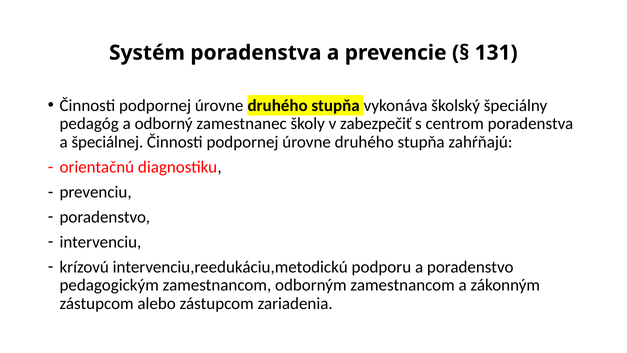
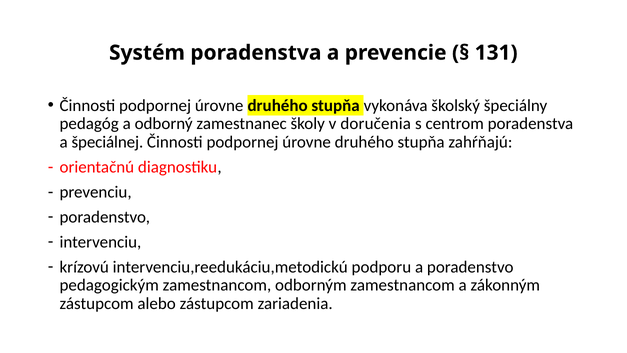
zabezpečiť: zabezpečiť -> doručenia
